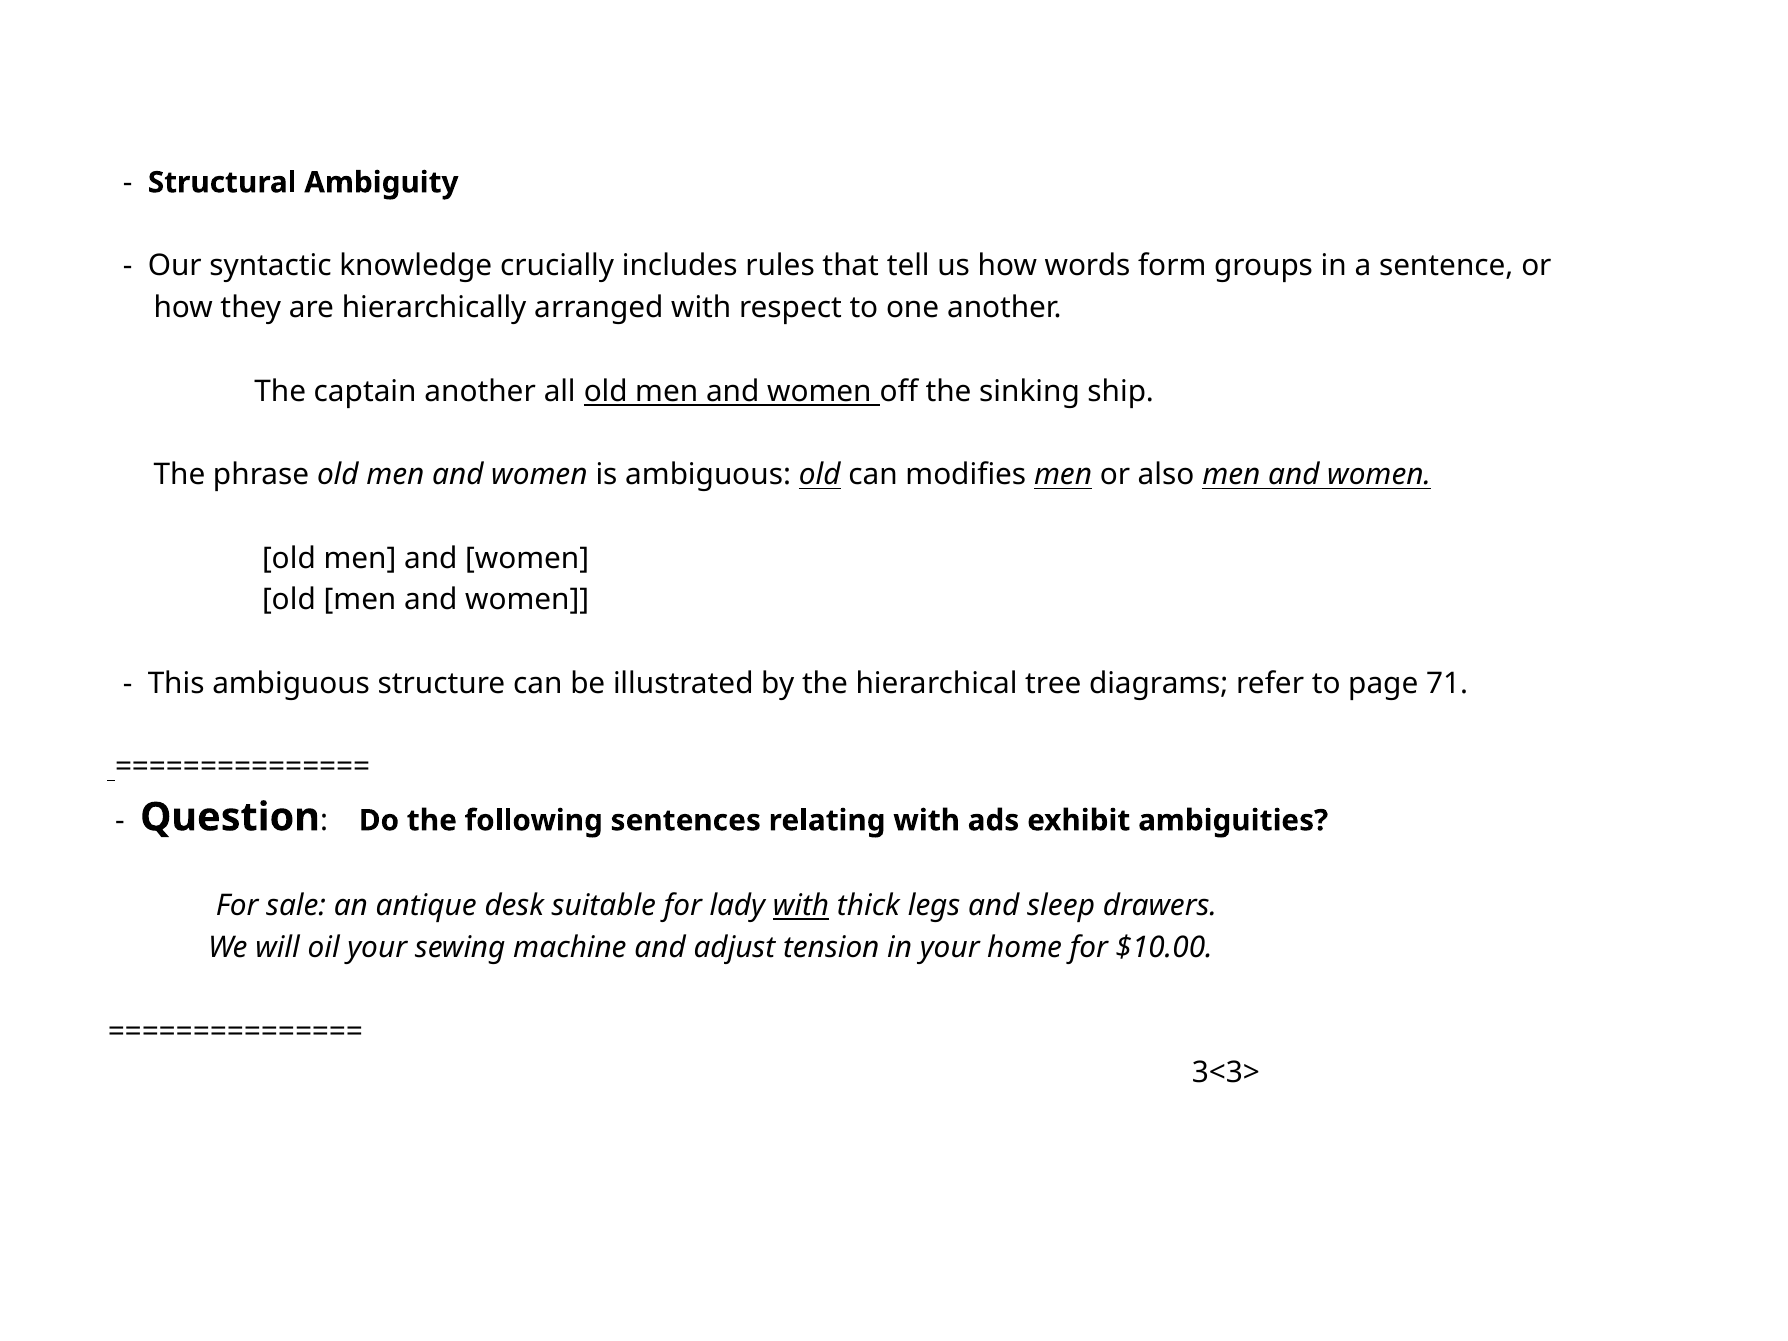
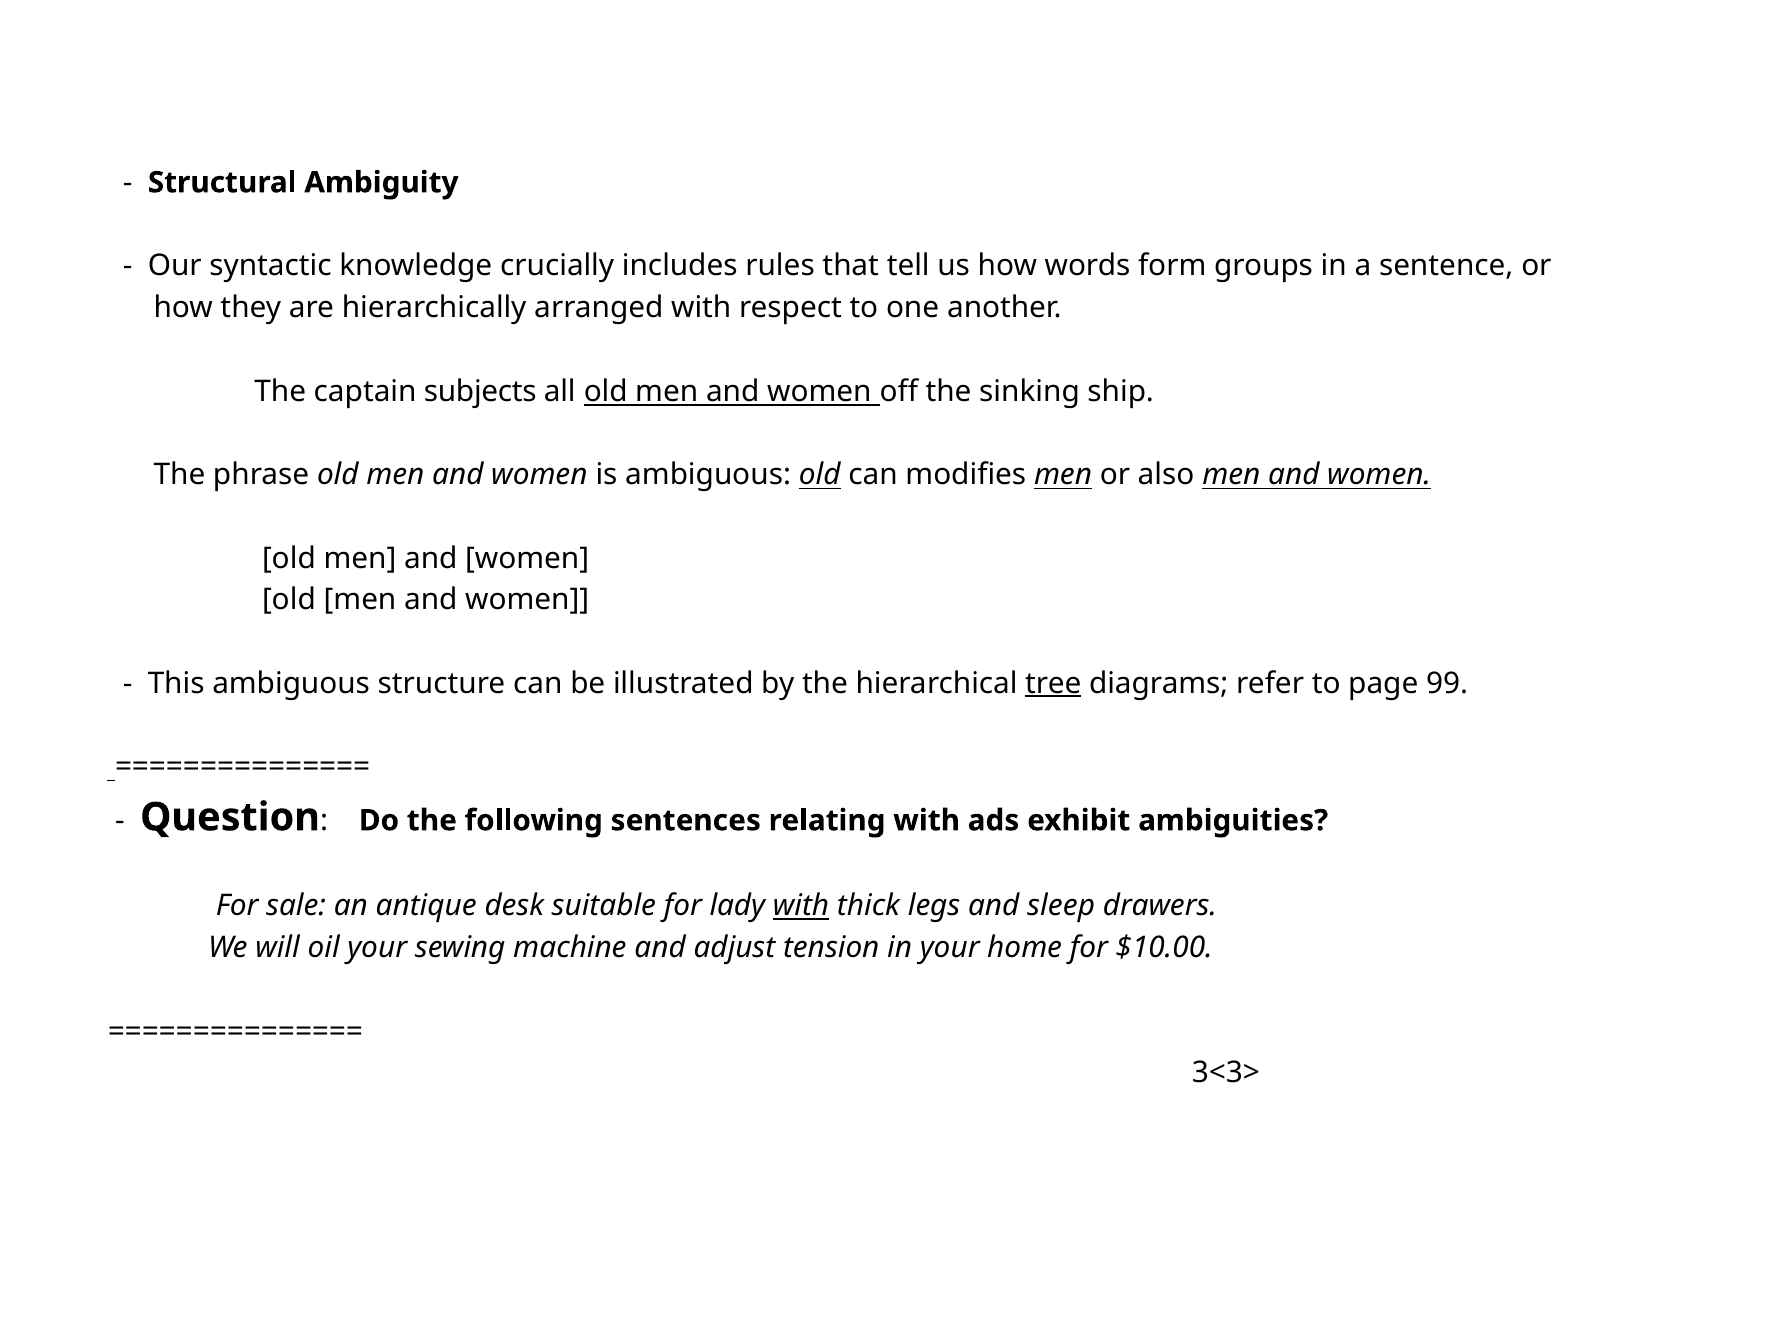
captain another: another -> subjects
tree underline: none -> present
71: 71 -> 99
